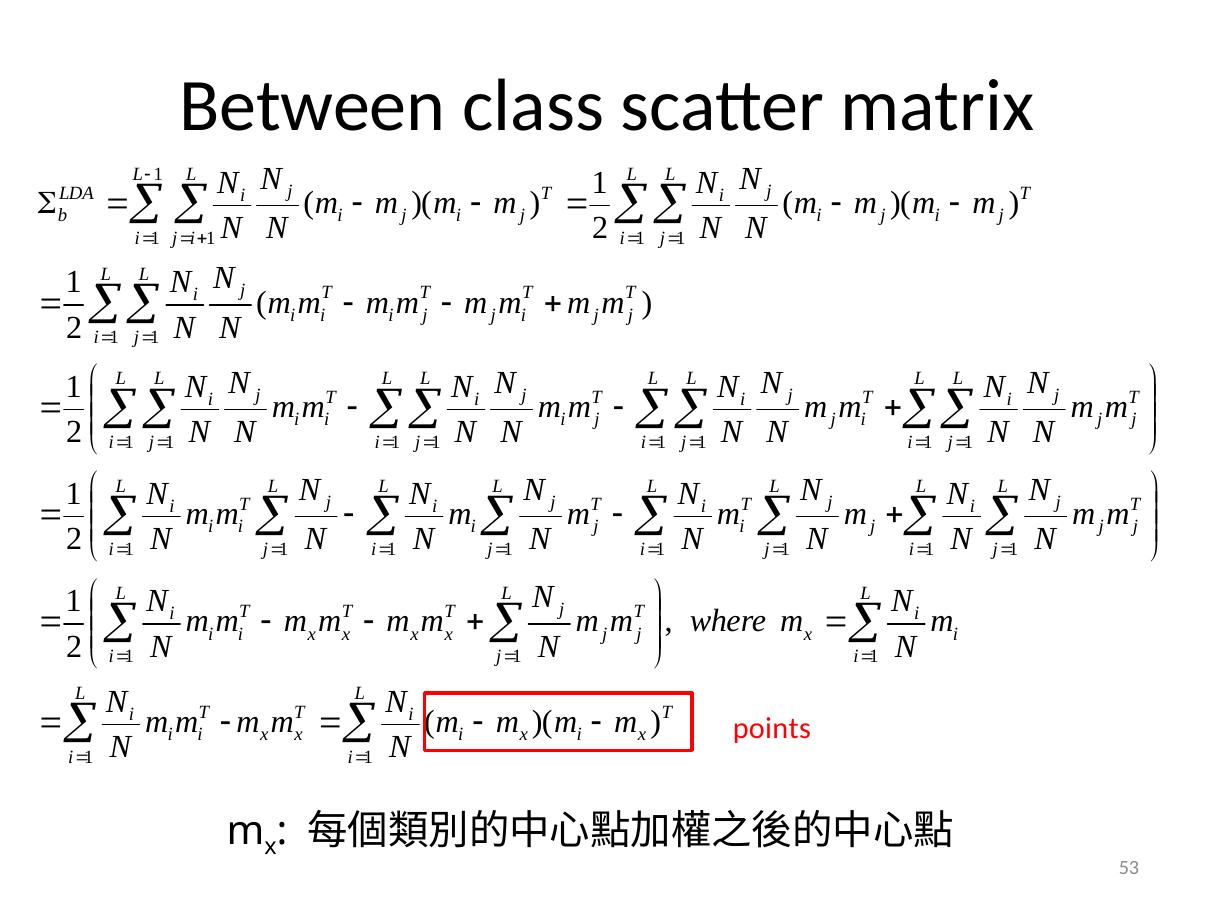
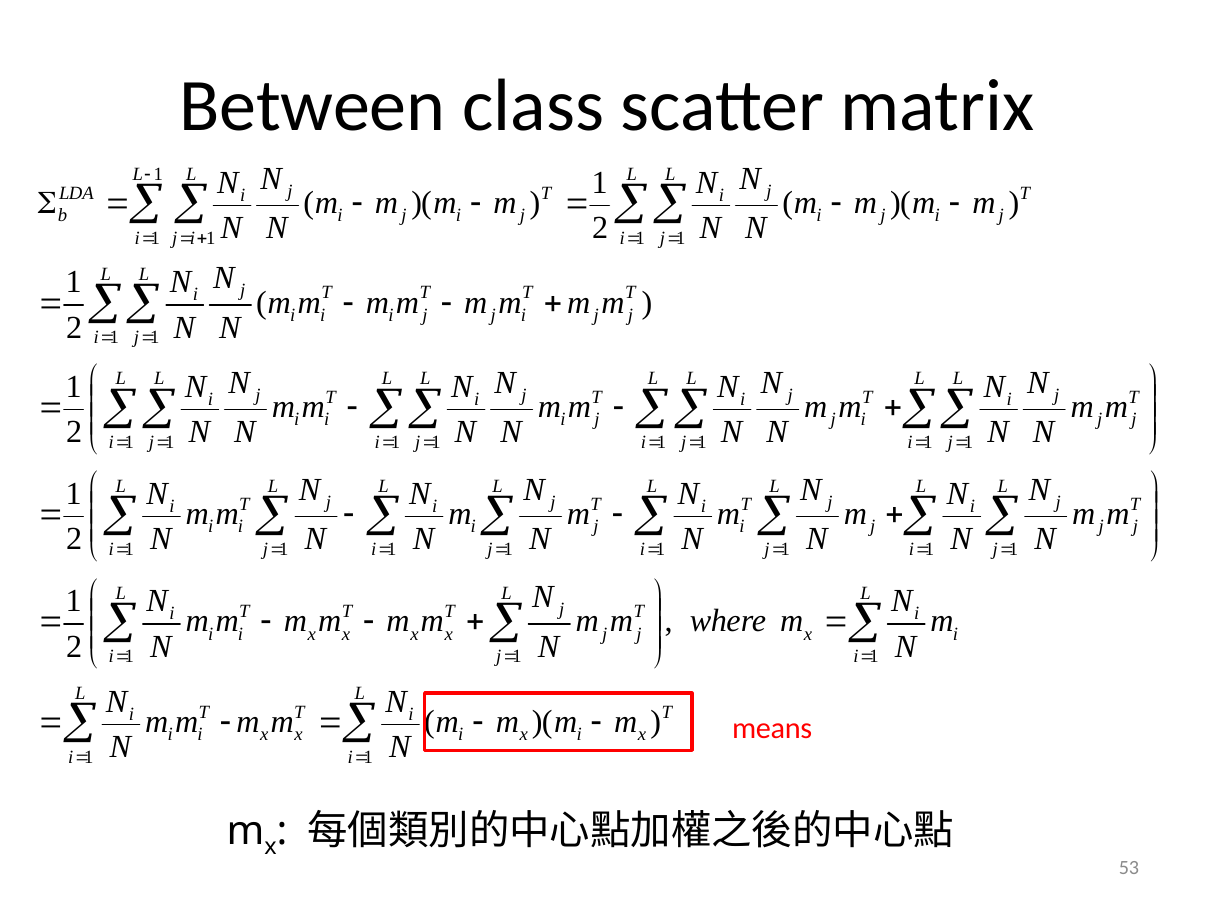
points: points -> means
